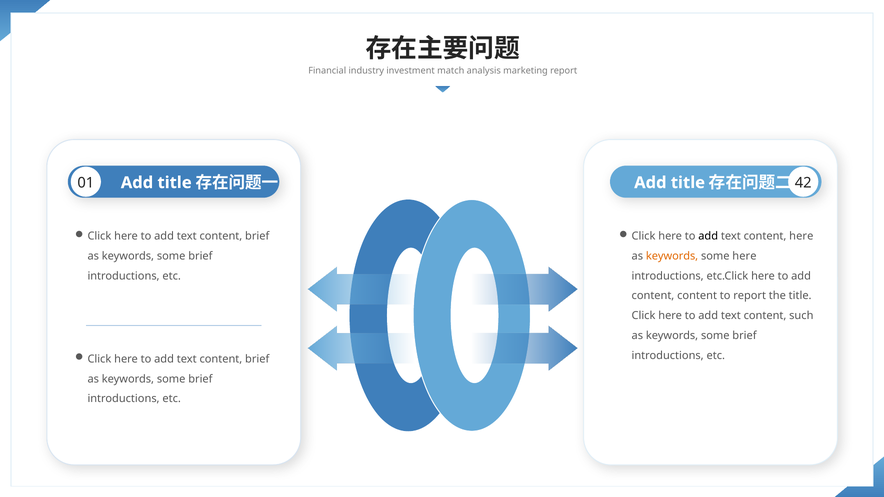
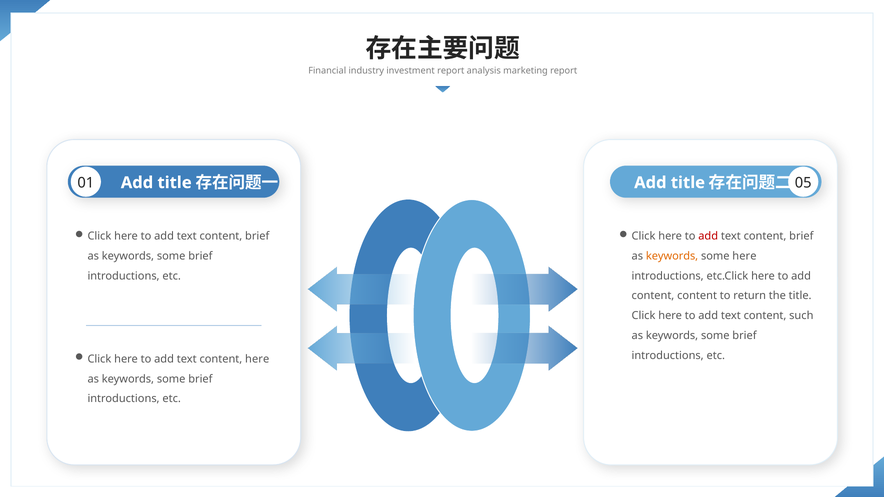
investment match: match -> report
42: 42 -> 05
add at (708, 236) colour: black -> red
here at (801, 236): here -> brief
to report: report -> return
brief at (257, 359): brief -> here
